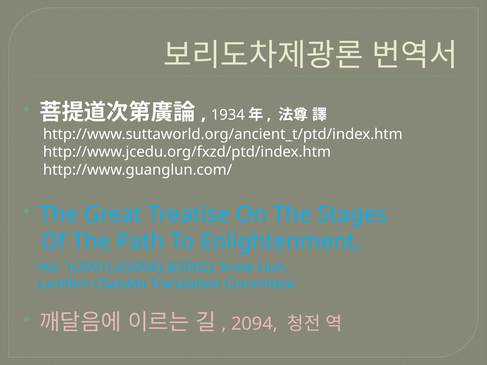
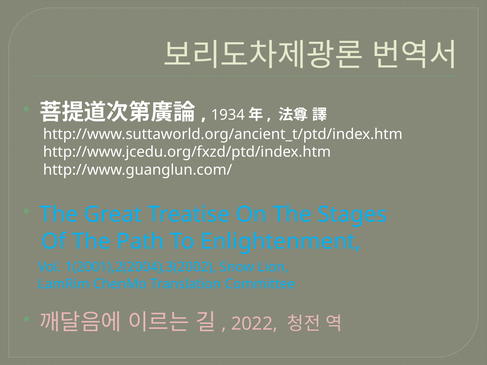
2094: 2094 -> 2022
